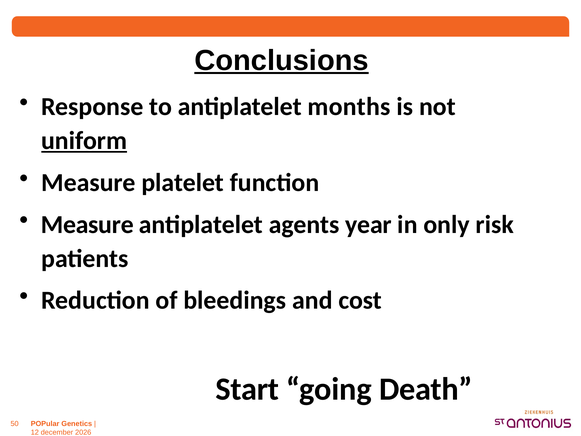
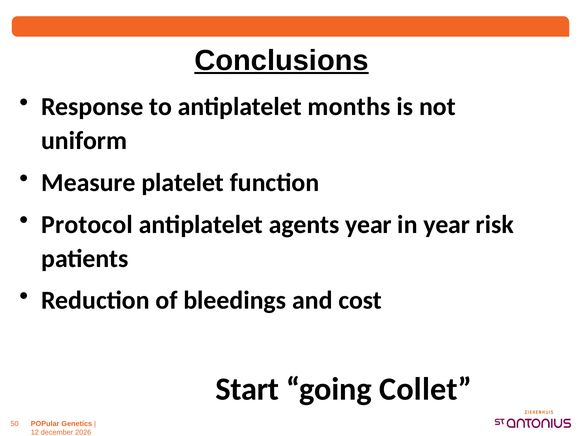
uniform underline: present -> none
Measure at (87, 224): Measure -> Protocol
in only: only -> year
Death: Death -> Collet
